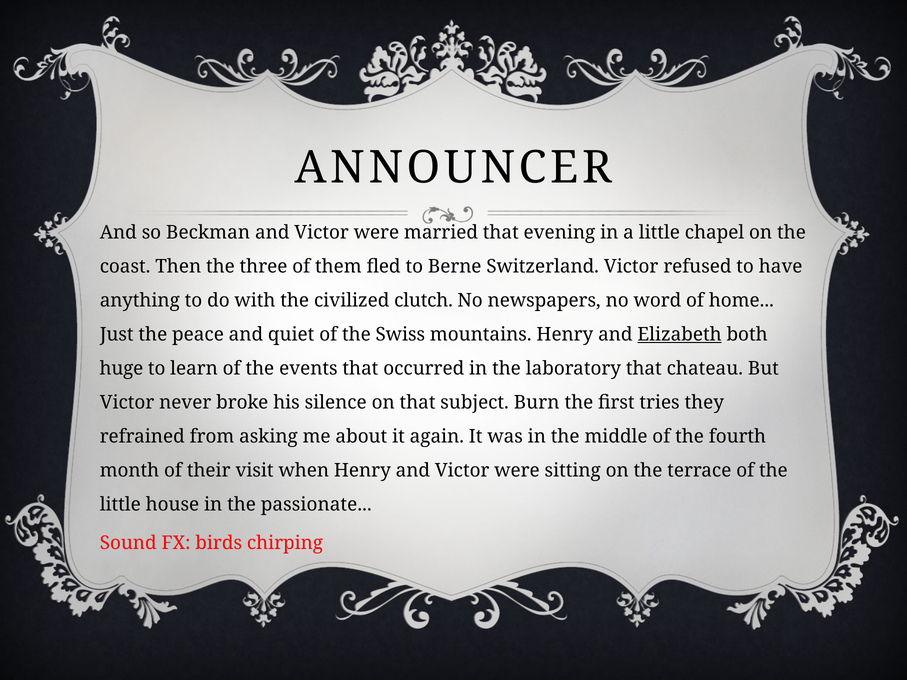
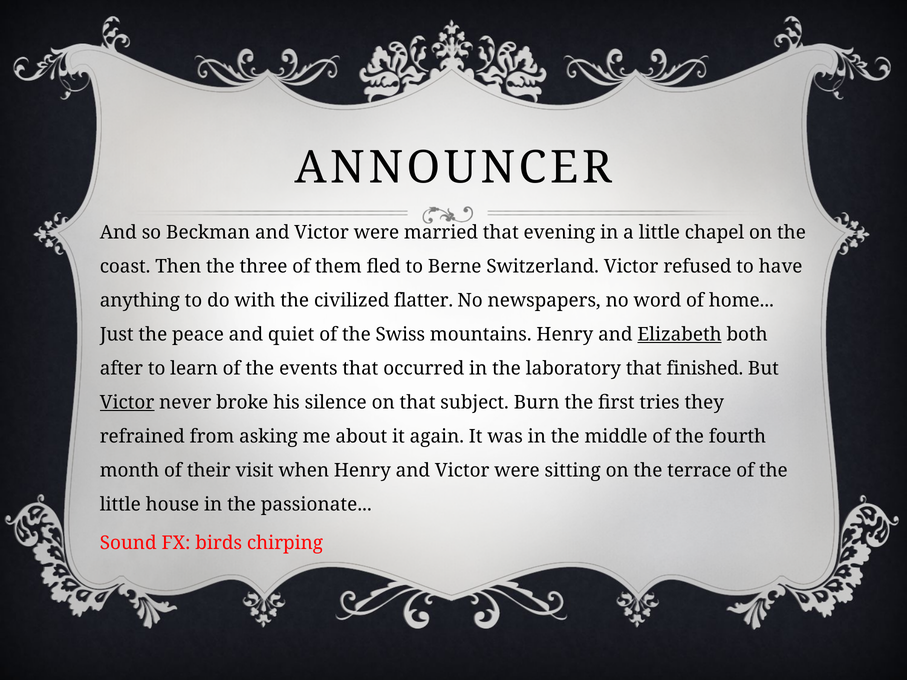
clutch: clutch -> flatter
huge: huge -> after
chateau: chateau -> finished
Victor at (127, 403) underline: none -> present
